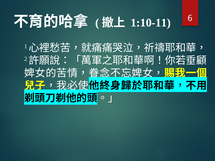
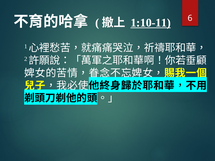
1:10-11 underline: none -> present
